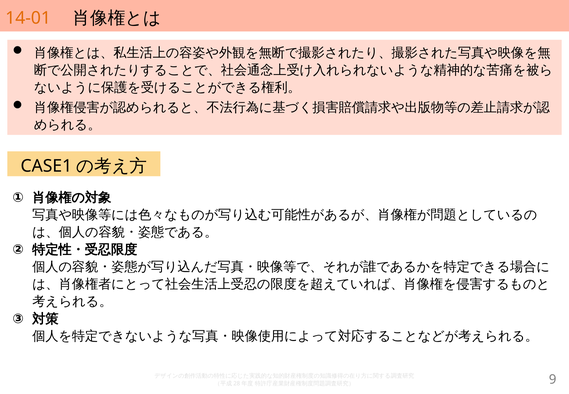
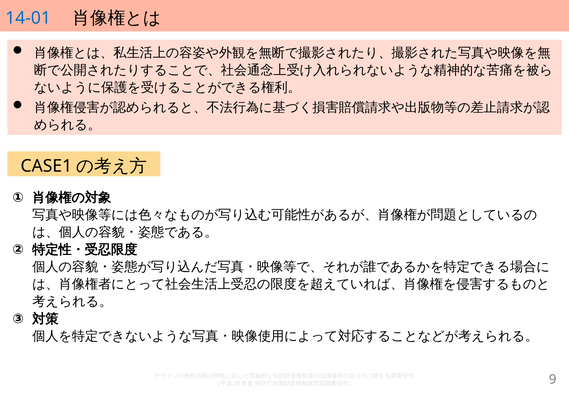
14-01 colour: orange -> blue
